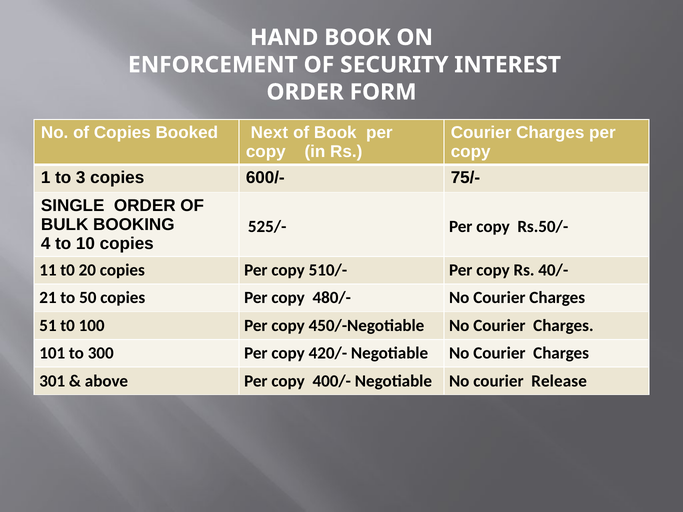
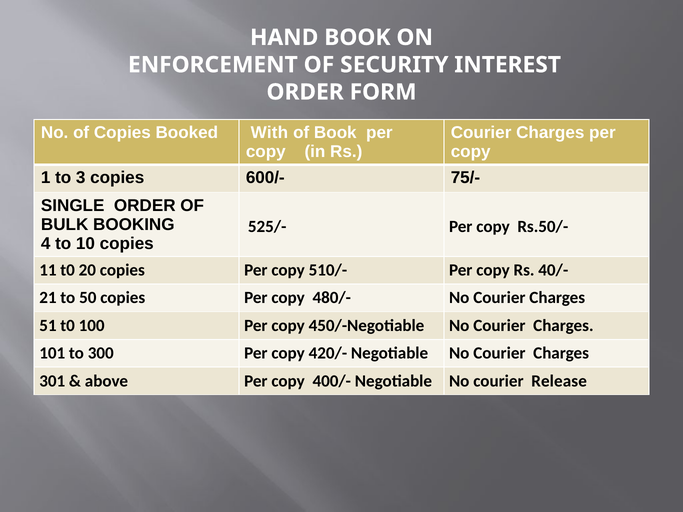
Next: Next -> With
